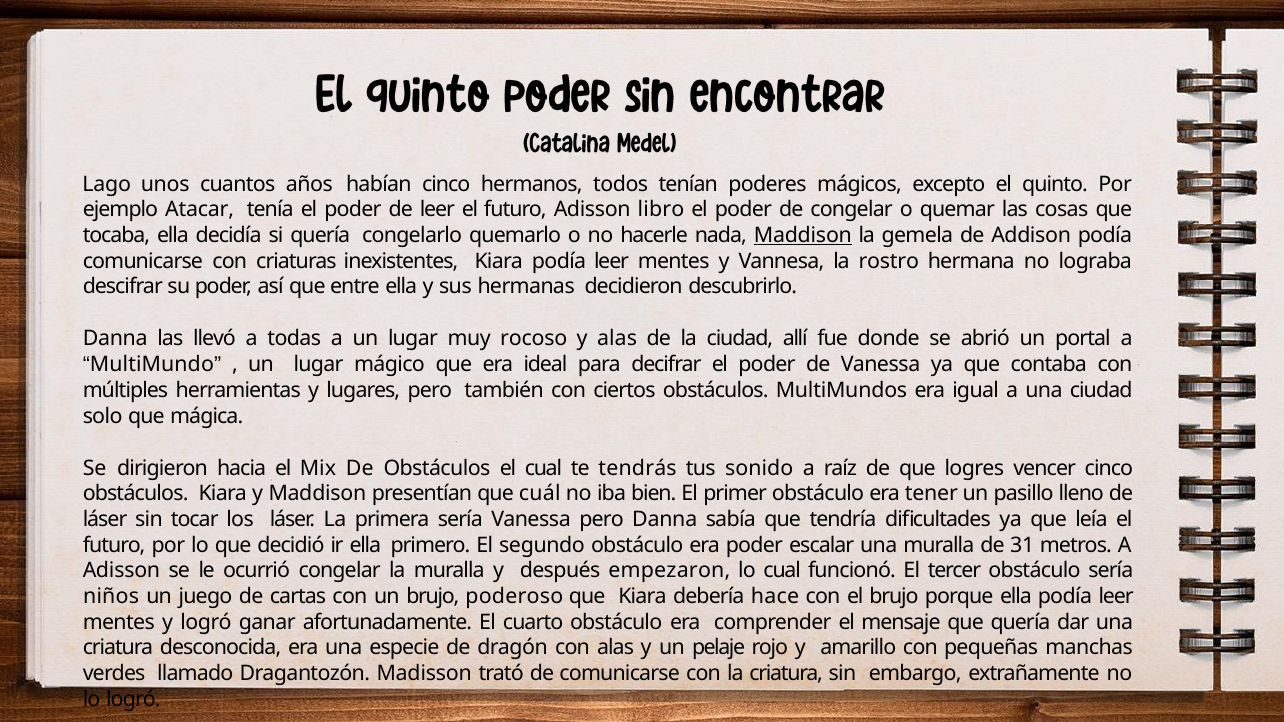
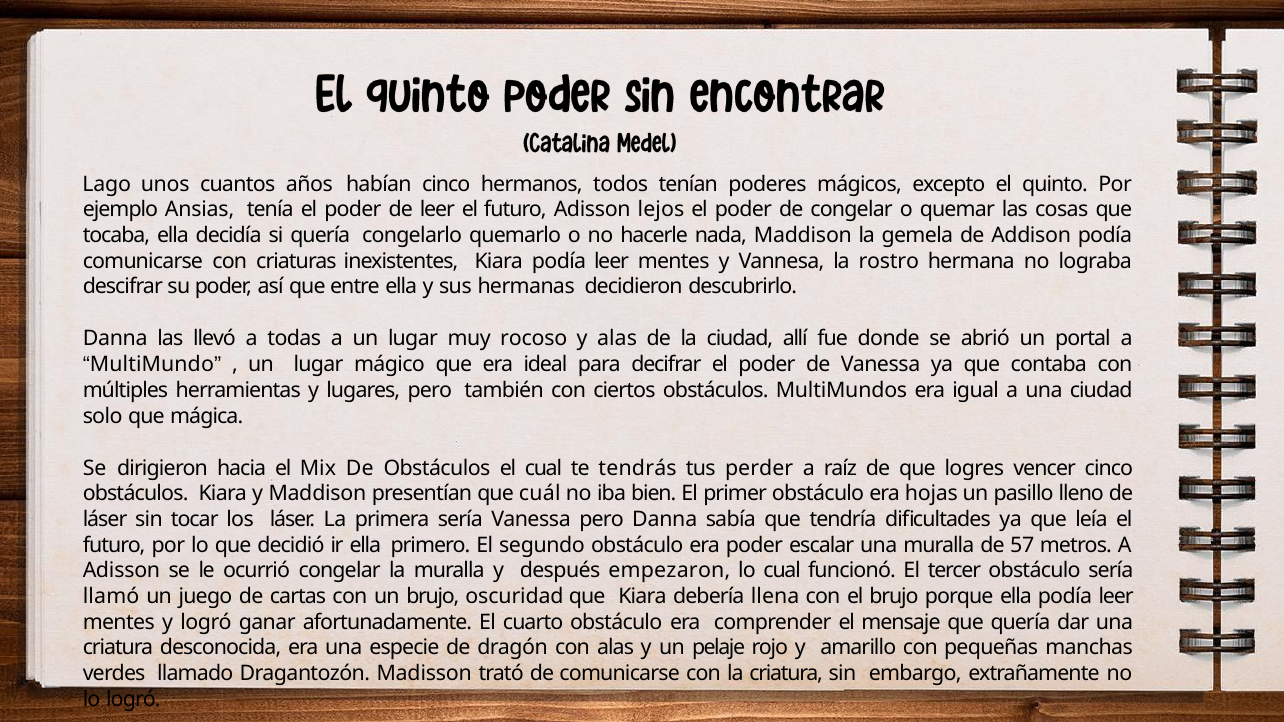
Atacar: Atacar -> Ansias
libro: libro -> lejos
Maddison at (803, 235) underline: present -> none
sonido: sonido -> perder
tener: tener -> hojas
31: 31 -> 57
niños: niños -> llamó
poderoso: poderoso -> oscuridad
hace: hace -> llena
